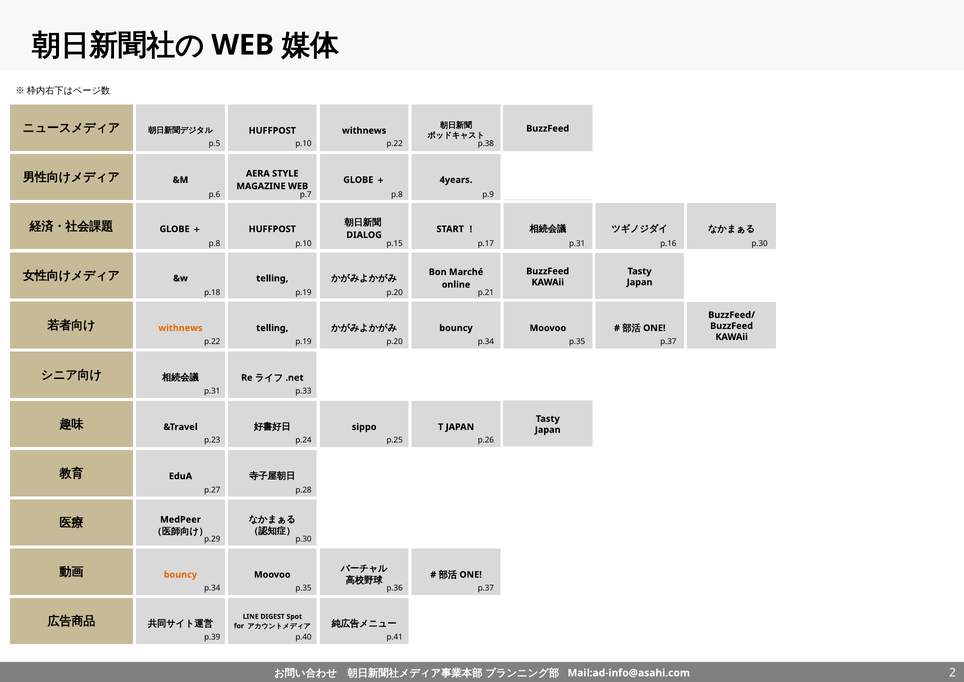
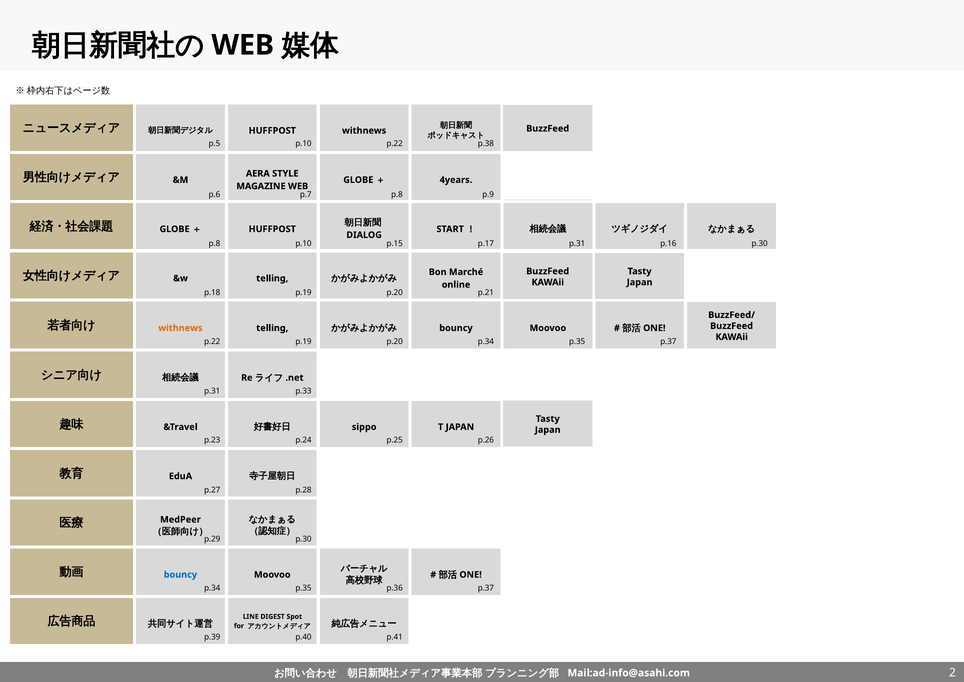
bouncy at (180, 574) colour: orange -> blue
